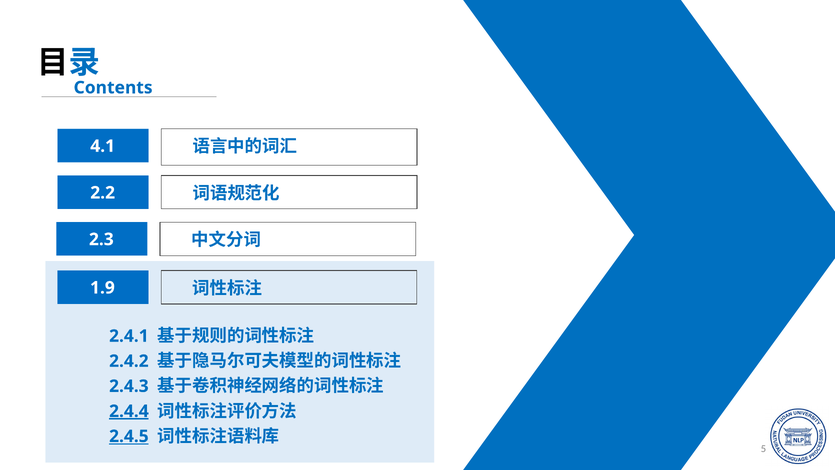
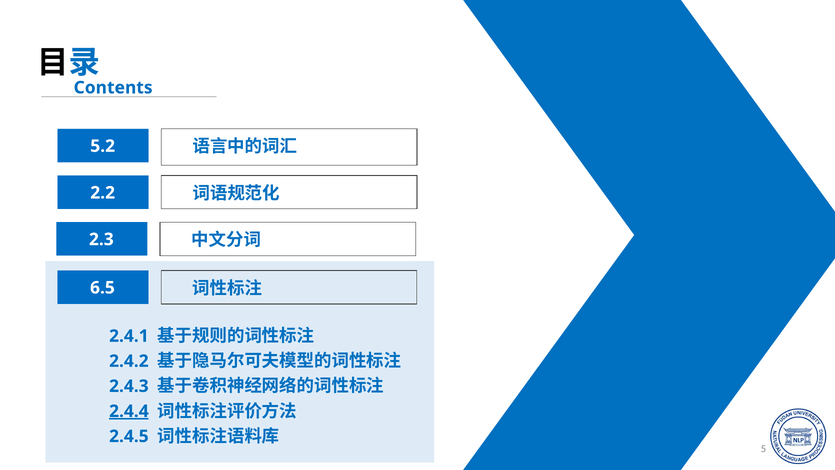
4.1: 4.1 -> 5.2
1.9: 1.9 -> 6.5
2.4.5 underline: present -> none
